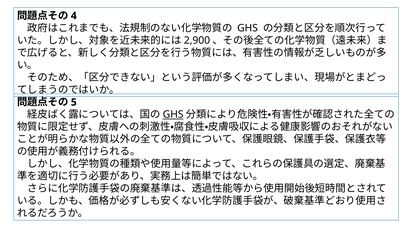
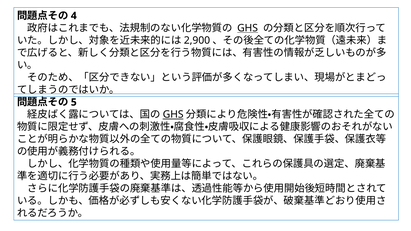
GHS at (248, 28) underline: none -> present
